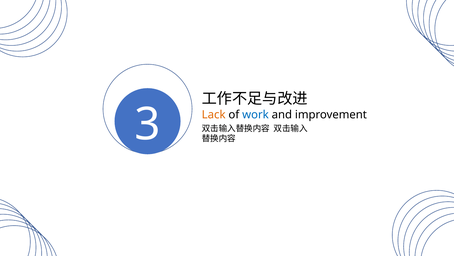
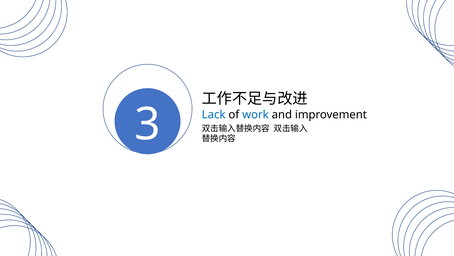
Lack colour: orange -> blue
